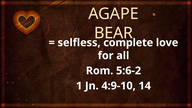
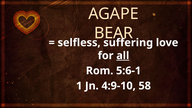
complete: complete -> suffering
all underline: none -> present
5:6-2: 5:6-2 -> 5:6-1
14: 14 -> 58
